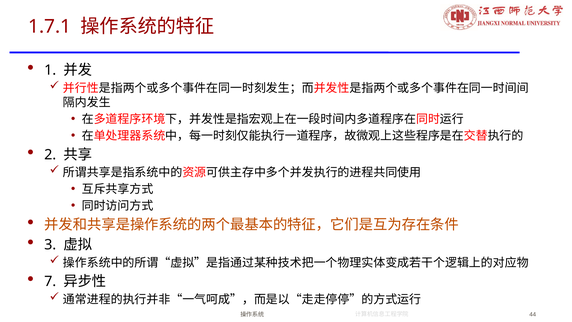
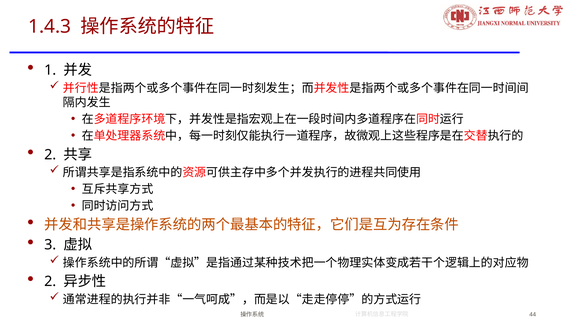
1.7.1: 1.7.1 -> 1.4.3
7 at (50, 281): 7 -> 2
